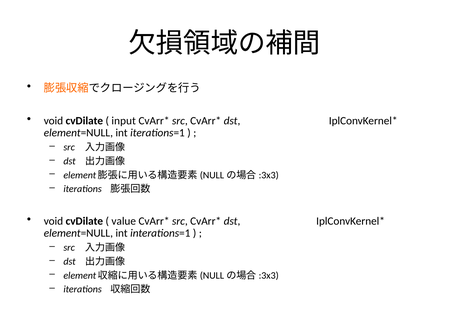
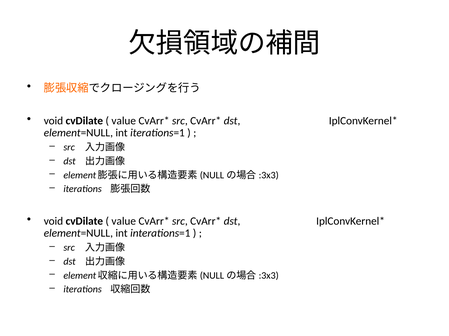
input at (124, 121): input -> value
